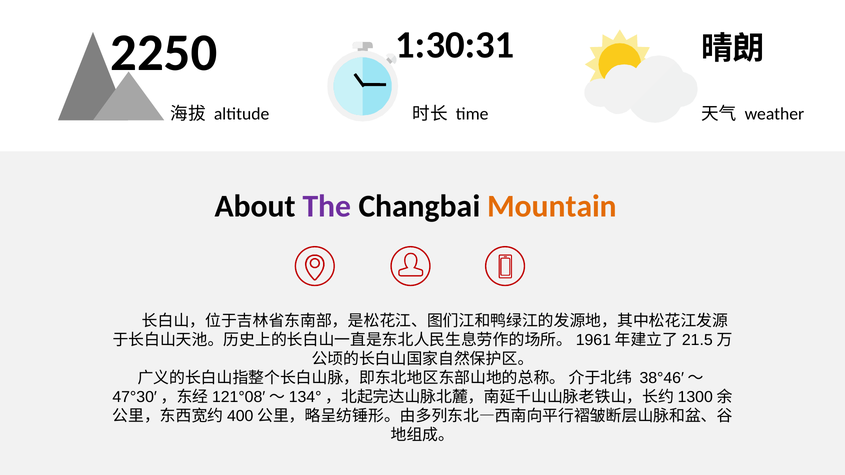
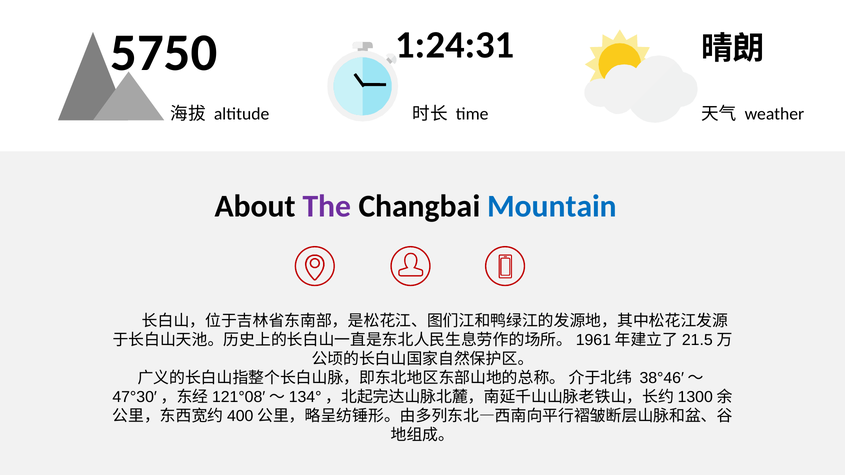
1:30:31: 1:30:31 -> 1:24:31
2250: 2250 -> 5750
Mountain colour: orange -> blue
